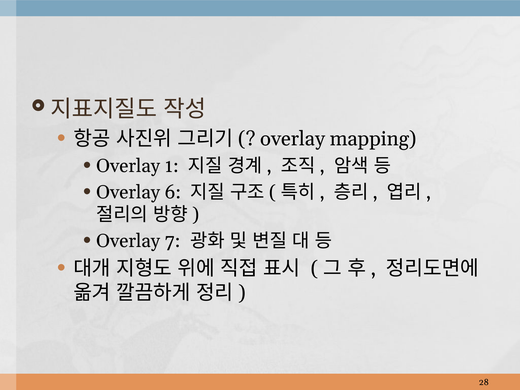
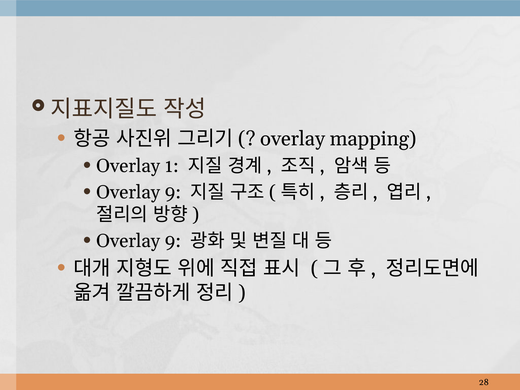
6 at (173, 192): 6 -> 9
7 at (173, 241): 7 -> 9
